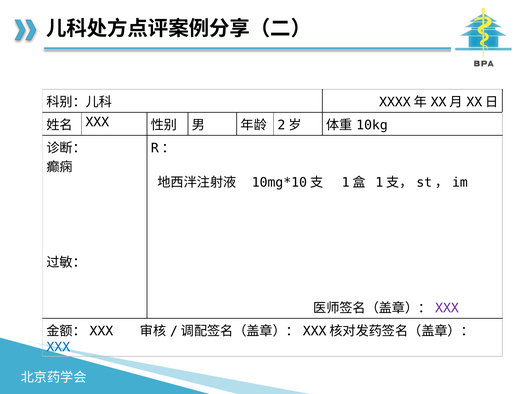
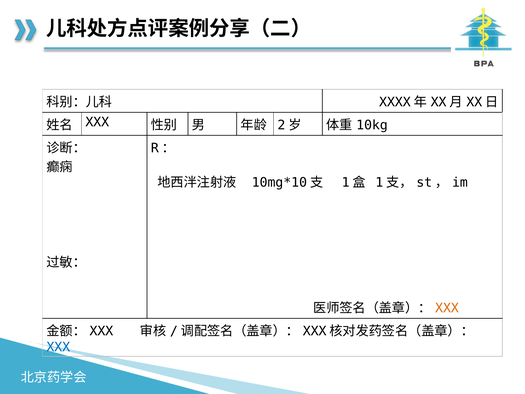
XXX at (447, 308) colour: purple -> orange
